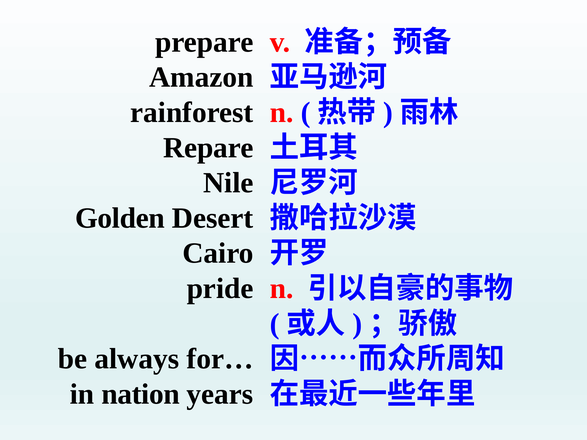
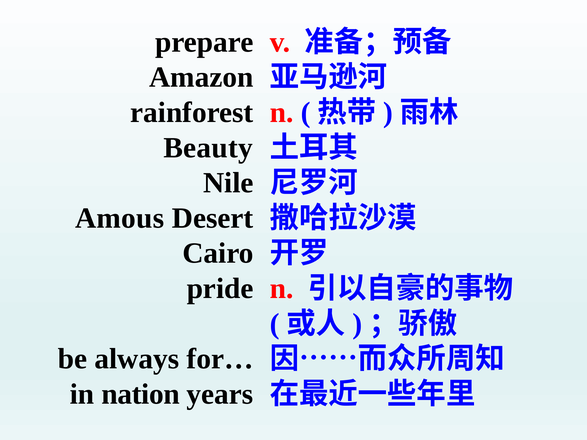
Repare: Repare -> Beauty
Golden: Golden -> Amous
